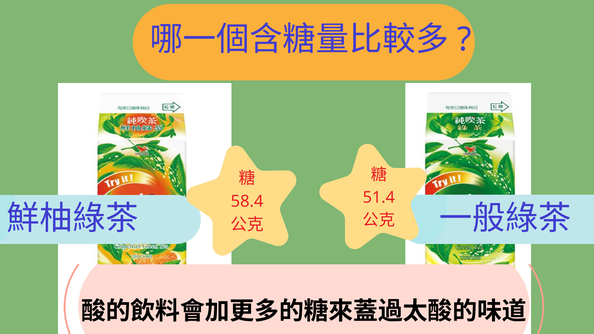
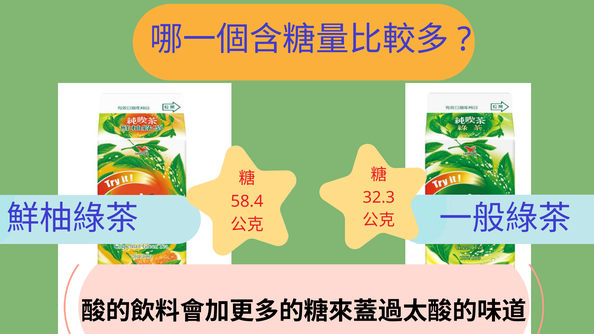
51.4: 51.4 -> 32.3
